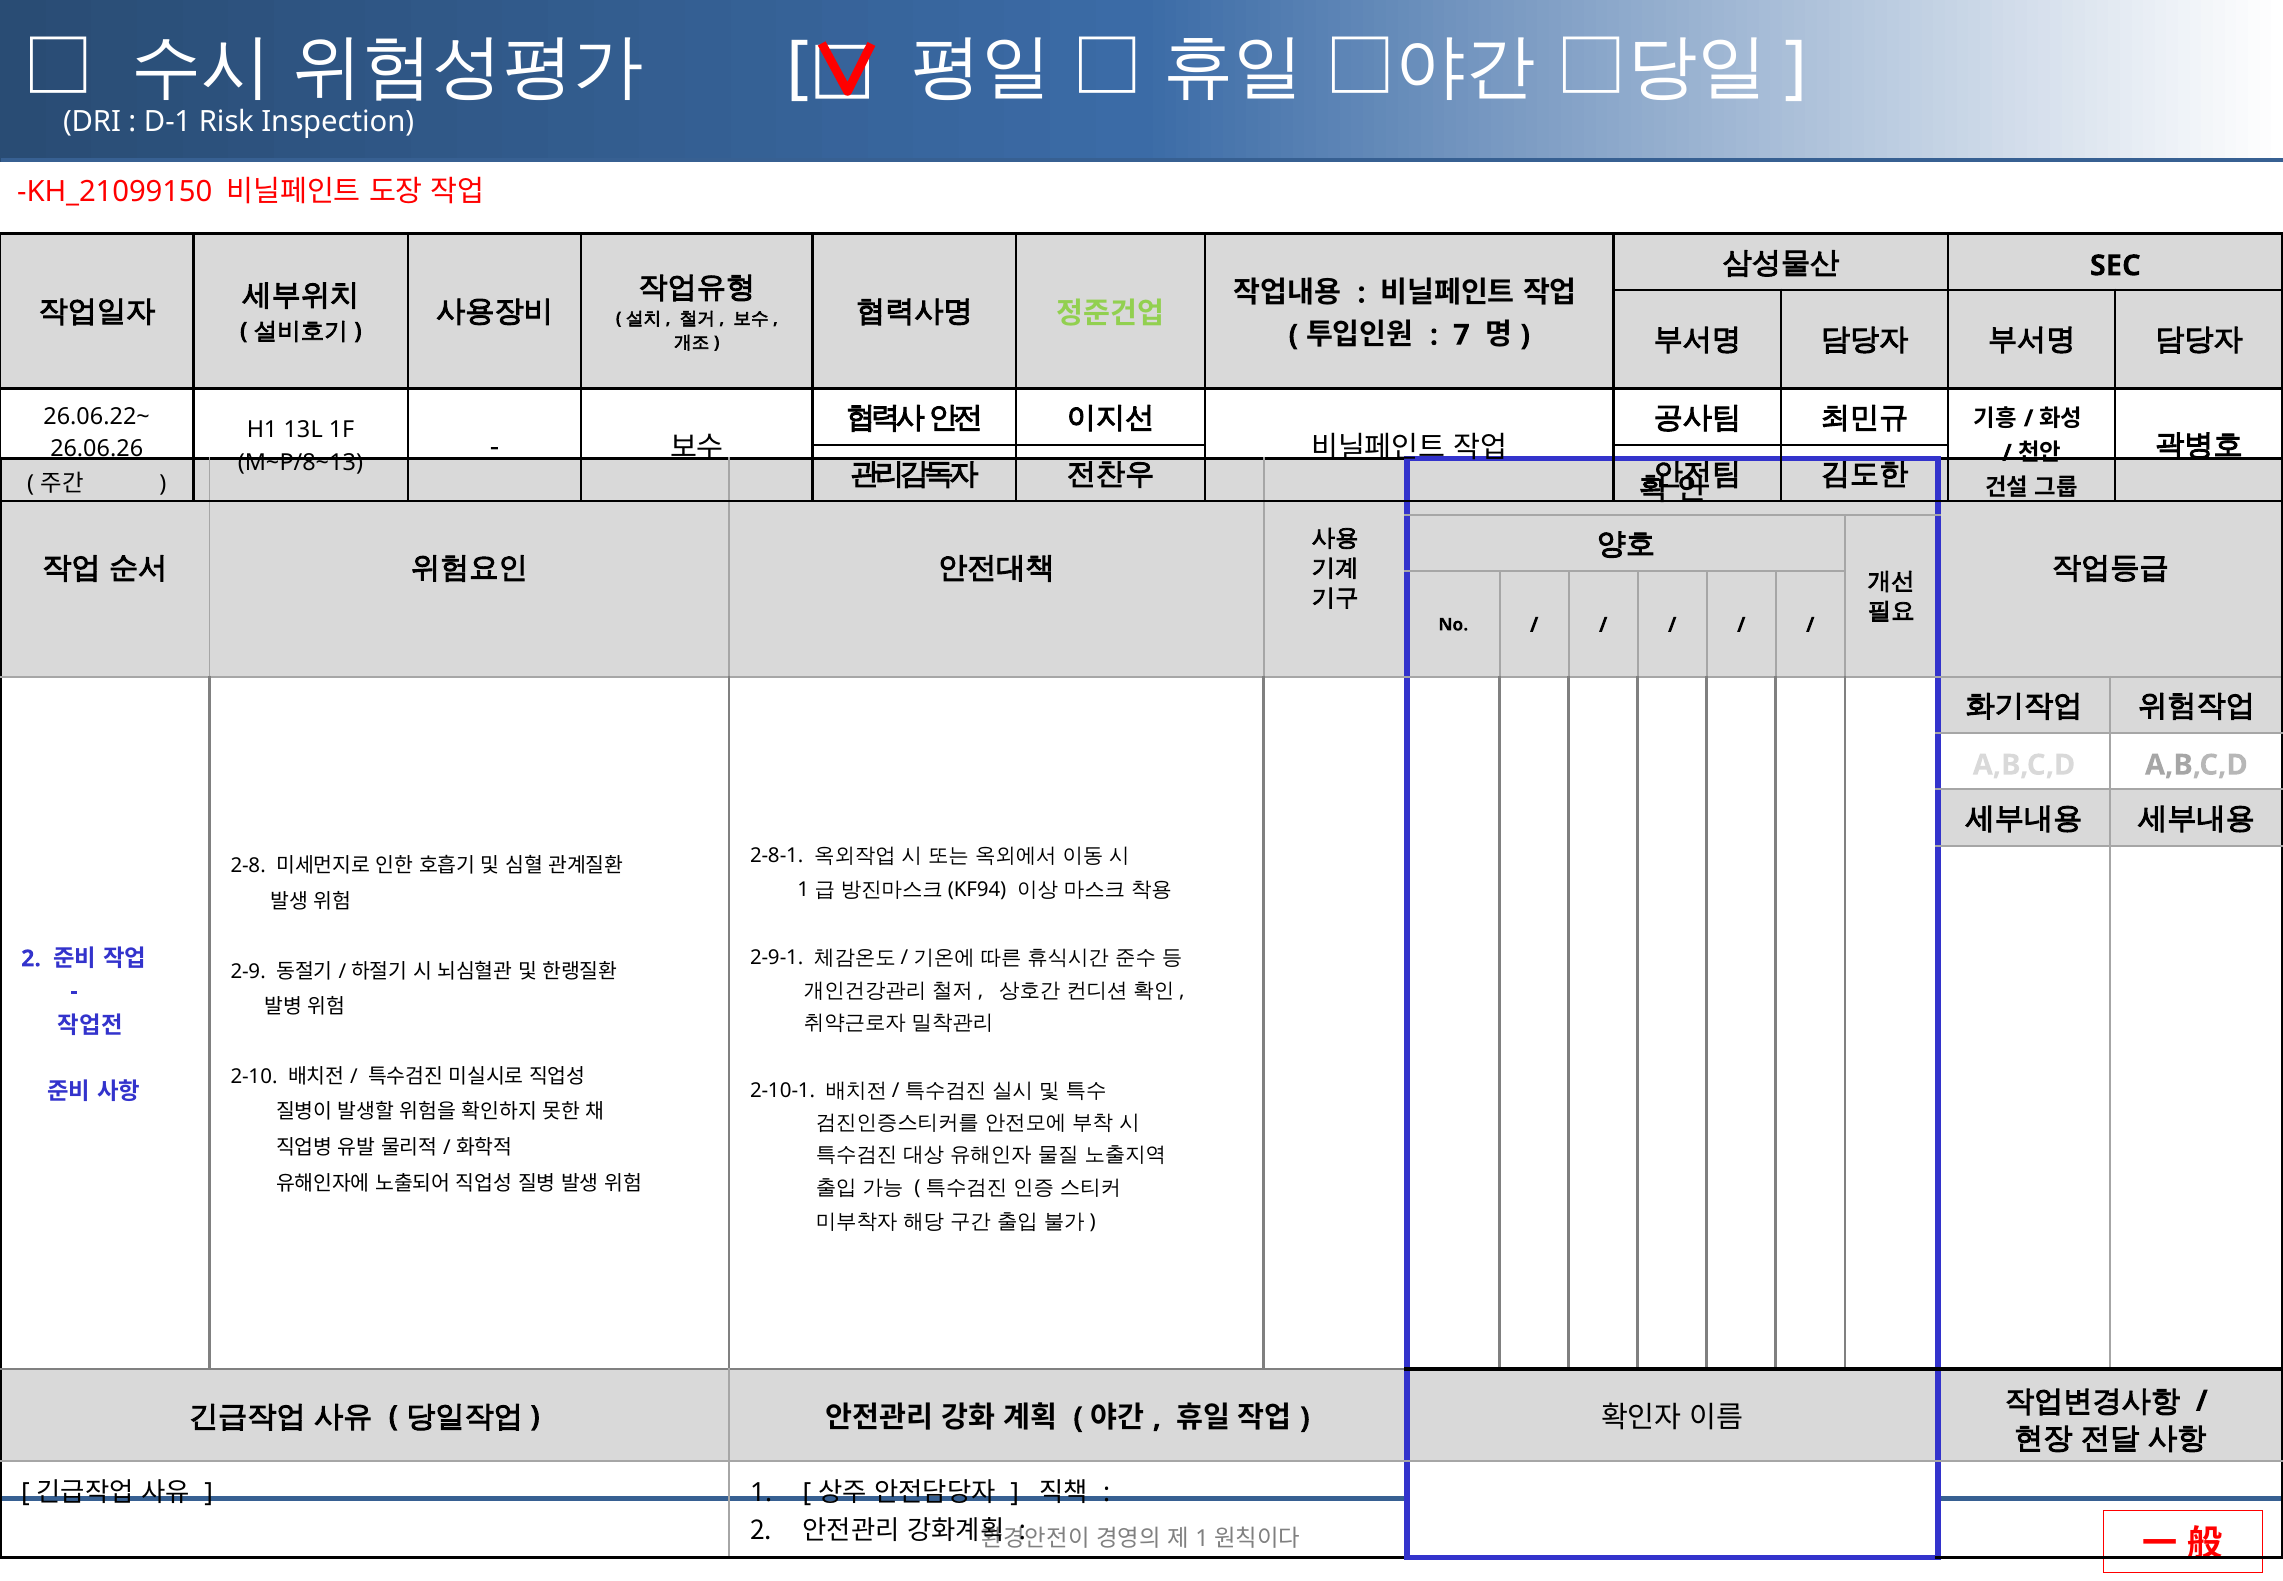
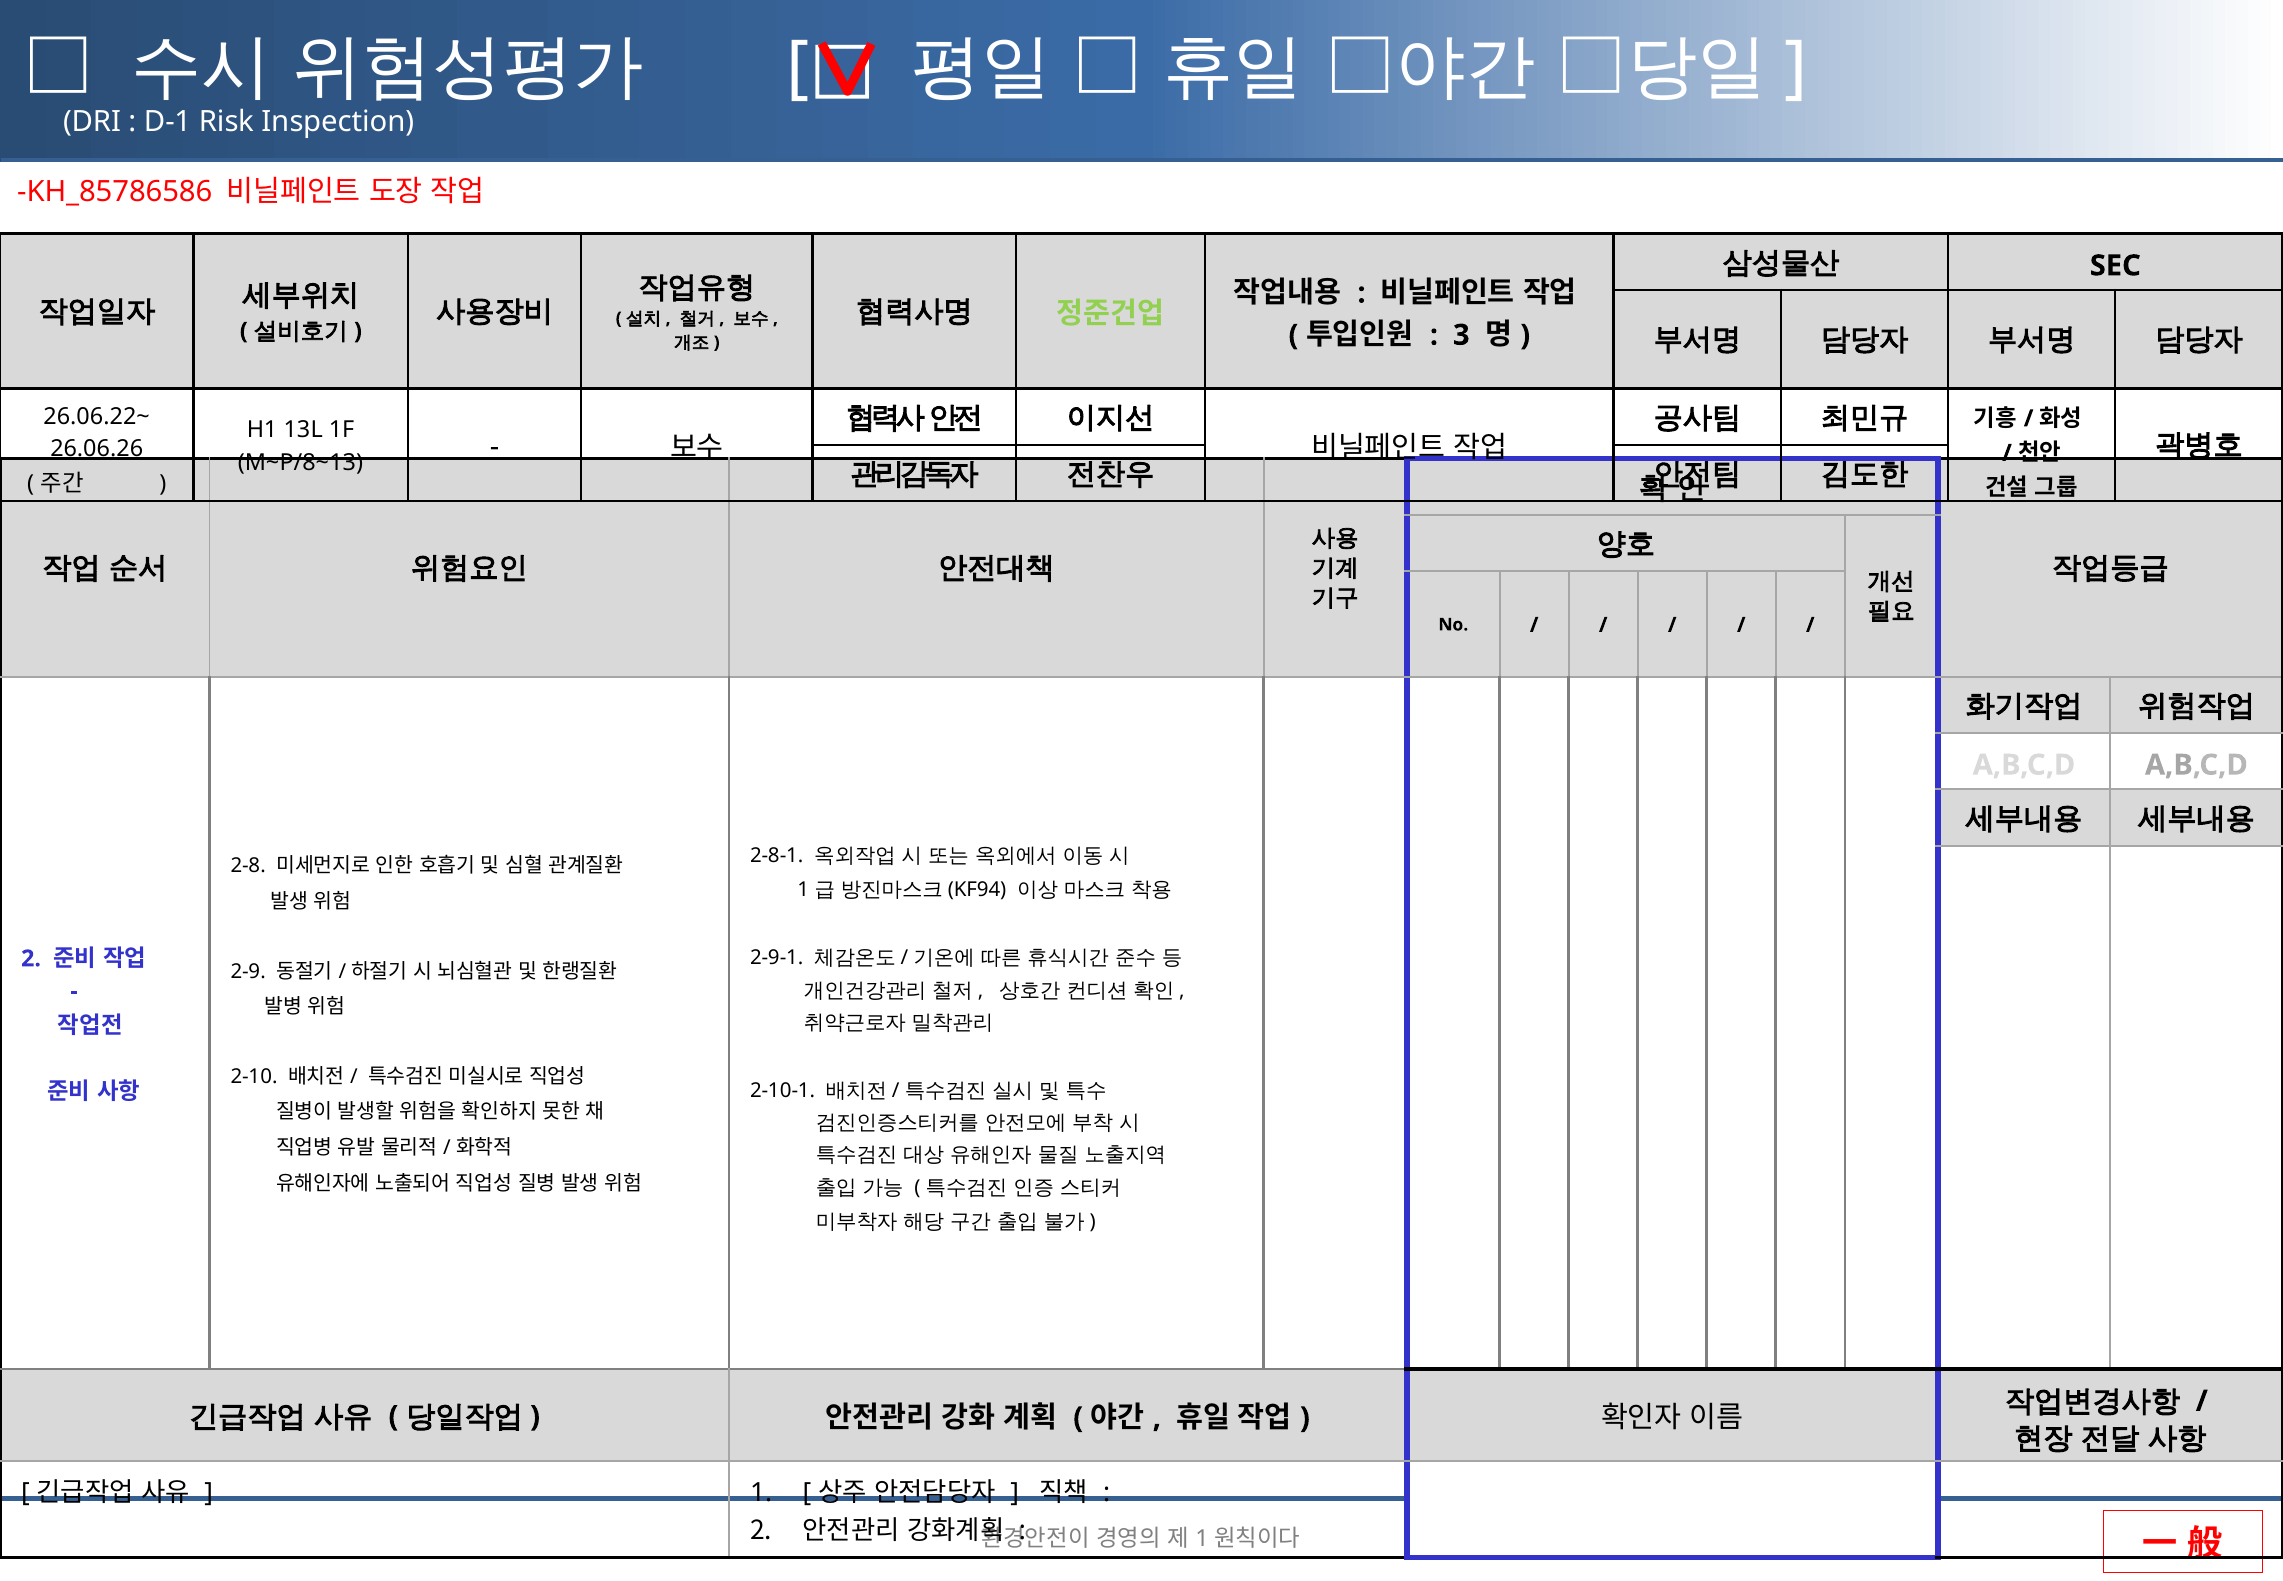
KH_21099150: KH_21099150 -> KH_85786586
7: 7 -> 3
